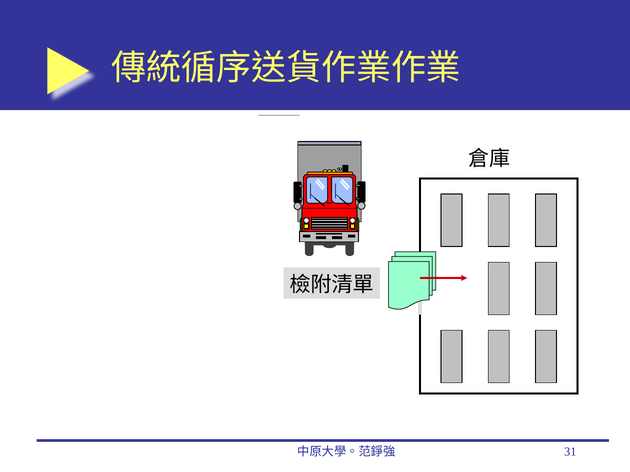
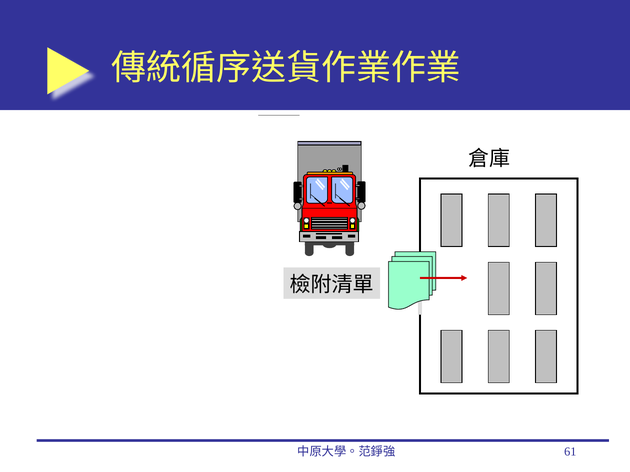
31: 31 -> 61
